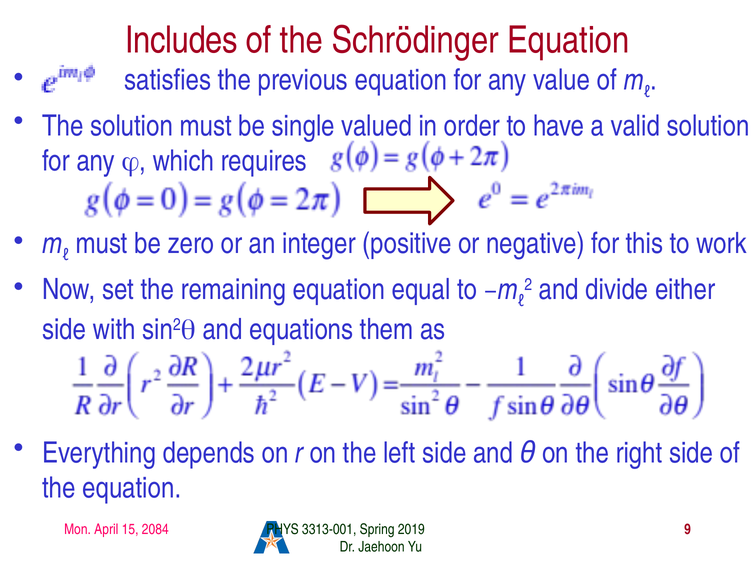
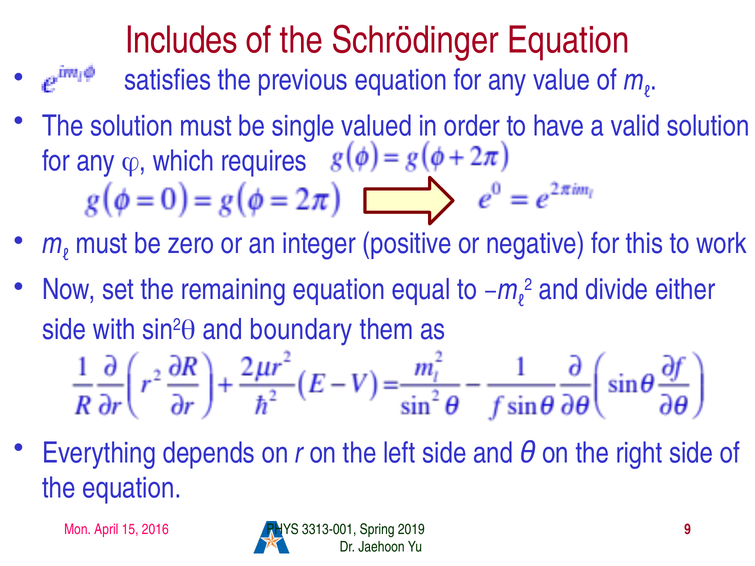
equations: equations -> boundary
2084: 2084 -> 2016
